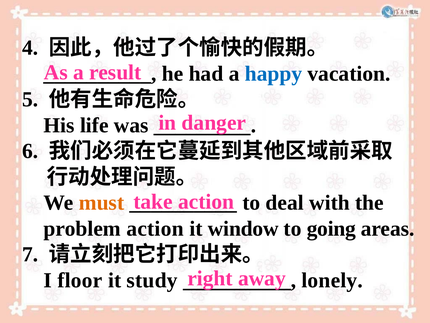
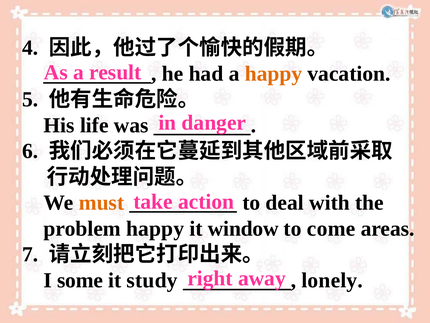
happy at (274, 74) colour: blue -> orange
problem action: action -> happy
going: going -> come
floor: floor -> some
